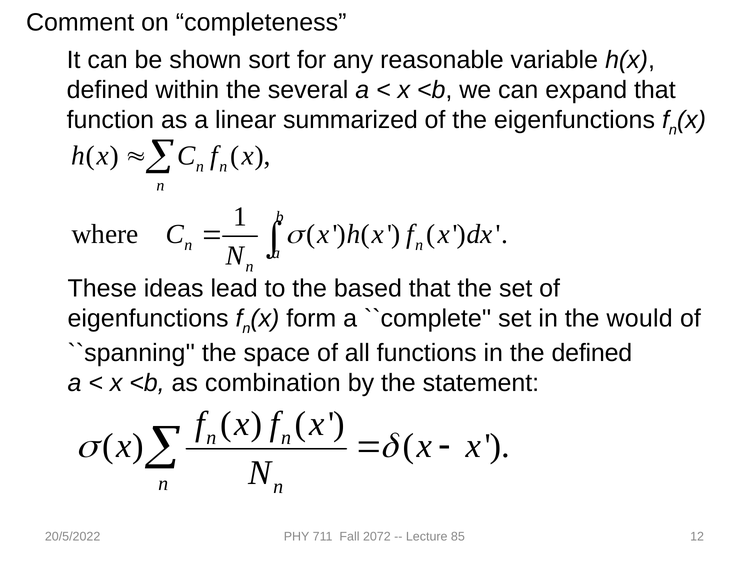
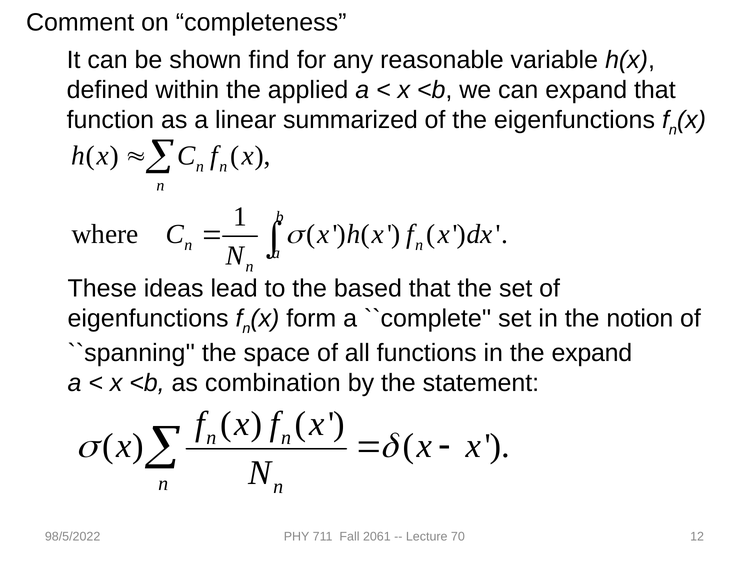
sort: sort -> find
several: several -> applied
would: would -> notion
the defined: defined -> expand
20/5/2022: 20/5/2022 -> 98/5/2022
2072: 2072 -> 2061
85: 85 -> 70
